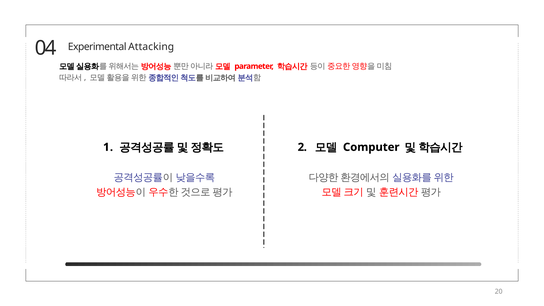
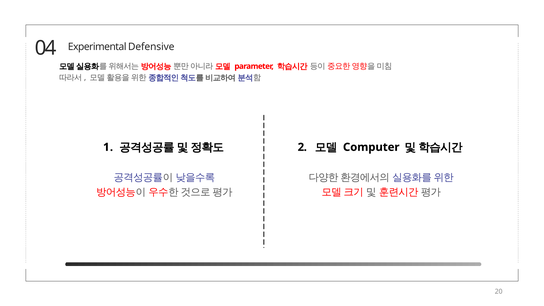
Attacking: Attacking -> Defensive
